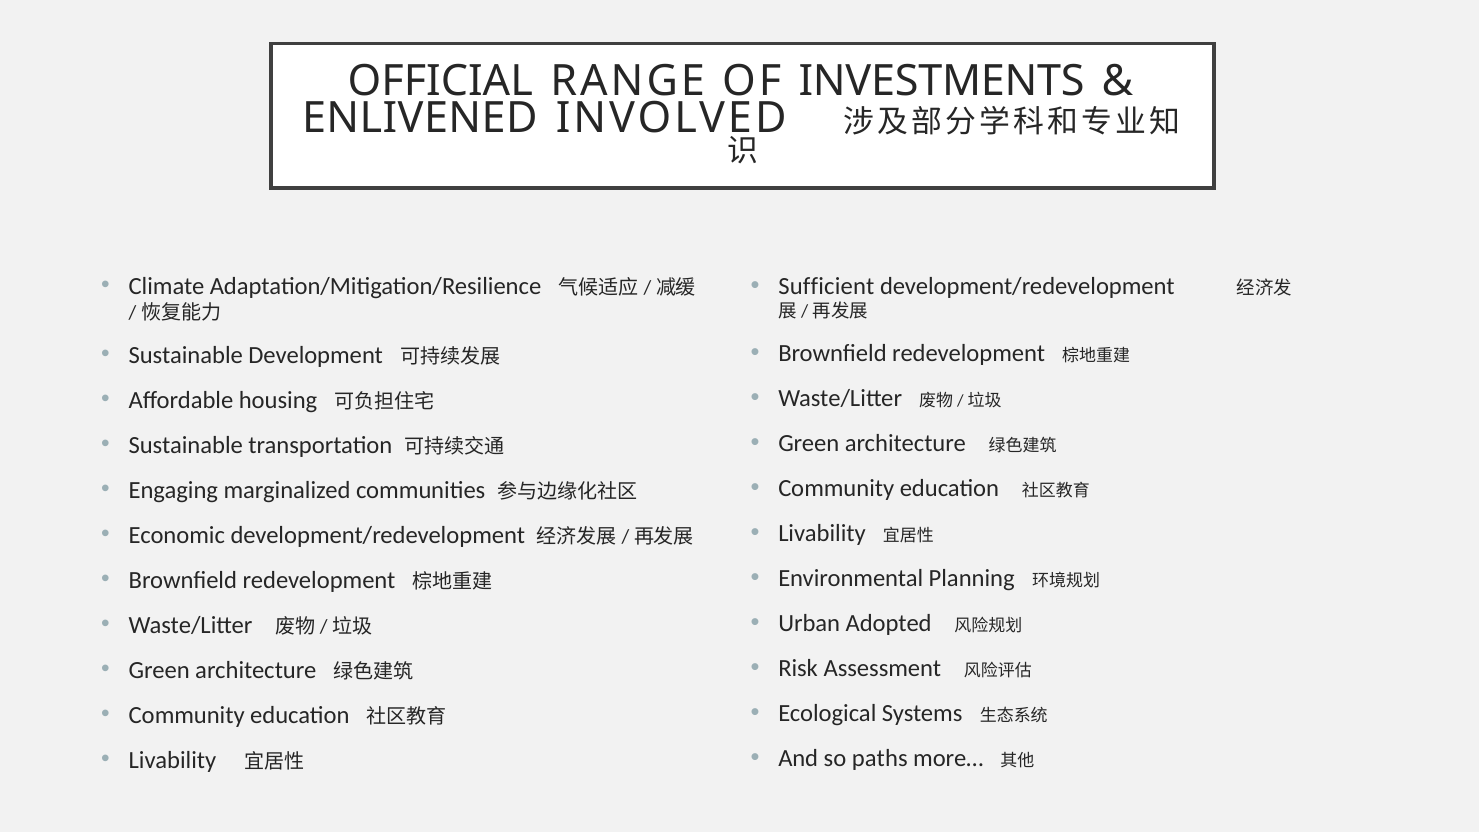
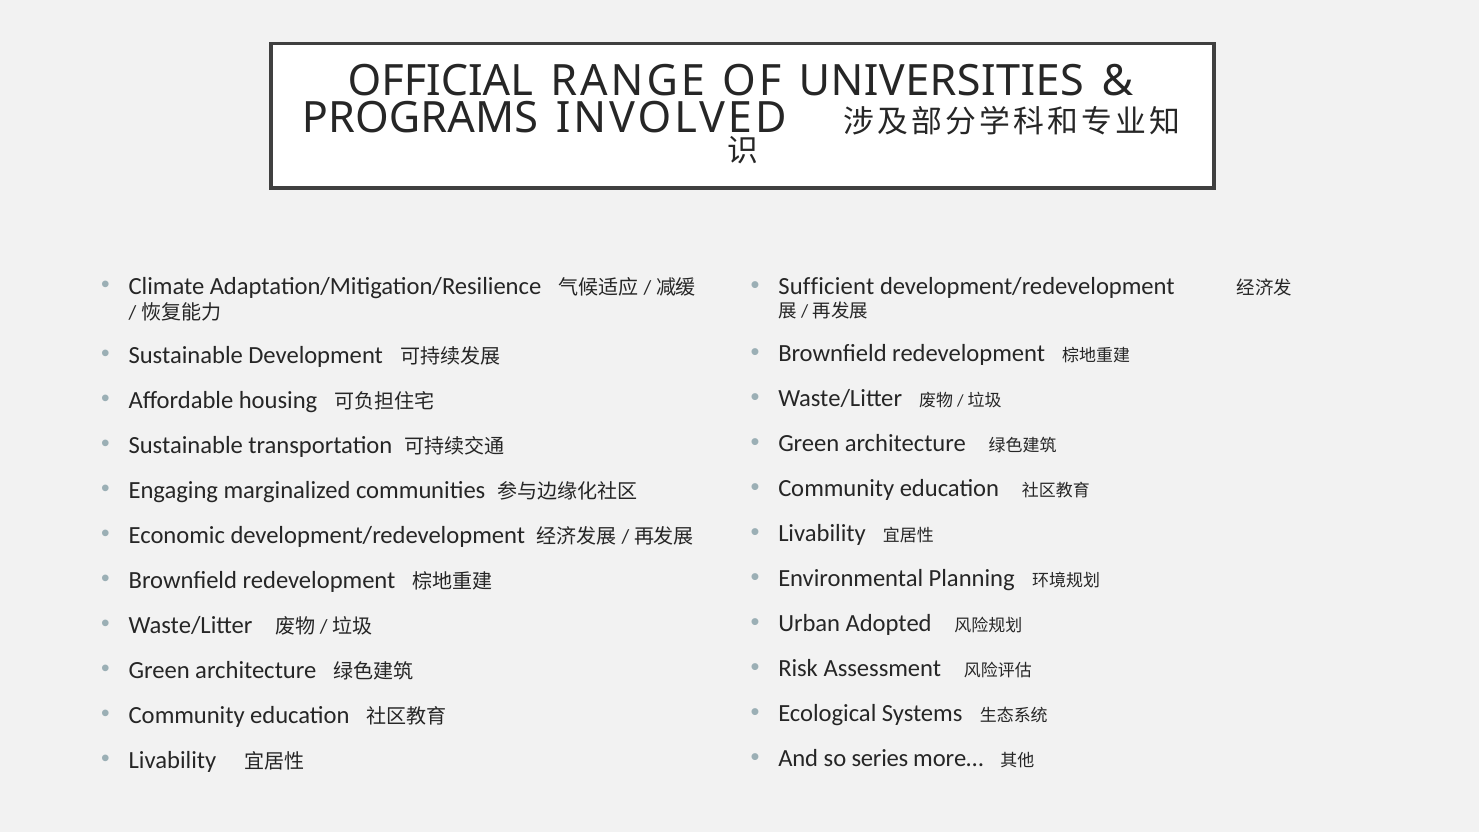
INVESTMENTS: INVESTMENTS -> UNIVERSITIES
ENLIVENED: ENLIVENED -> PROGRAMS
paths: paths -> series
